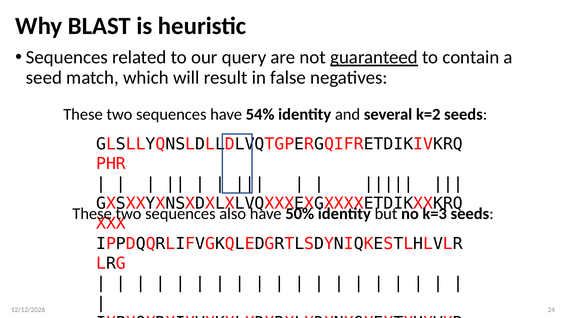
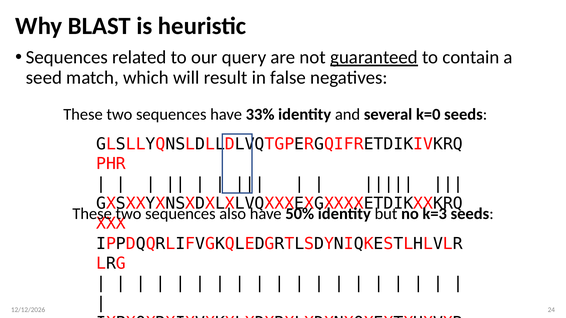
54%: 54% -> 33%
k=2: k=2 -> k=0
